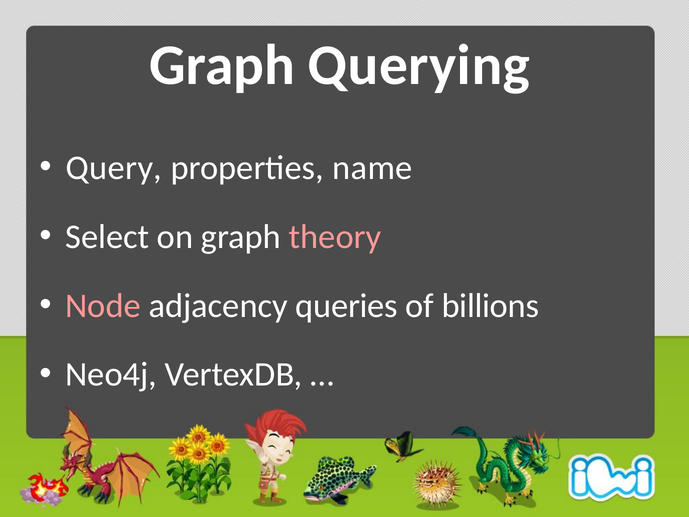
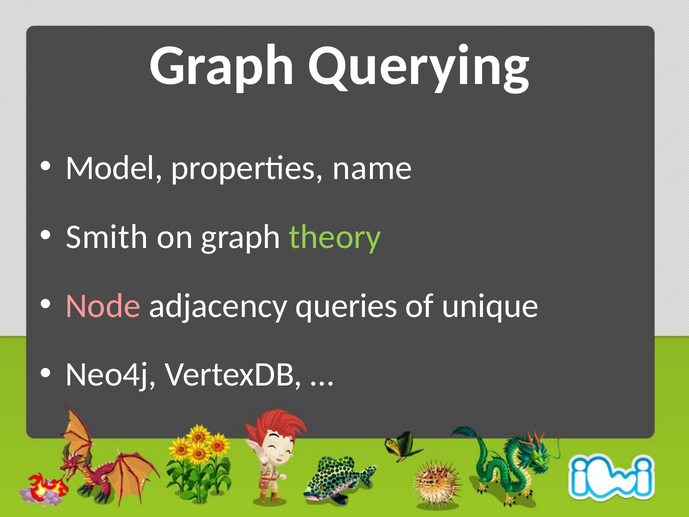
Query: Query -> Model
Select: Select -> Smith
theory colour: pink -> light green
billions: billions -> unique
